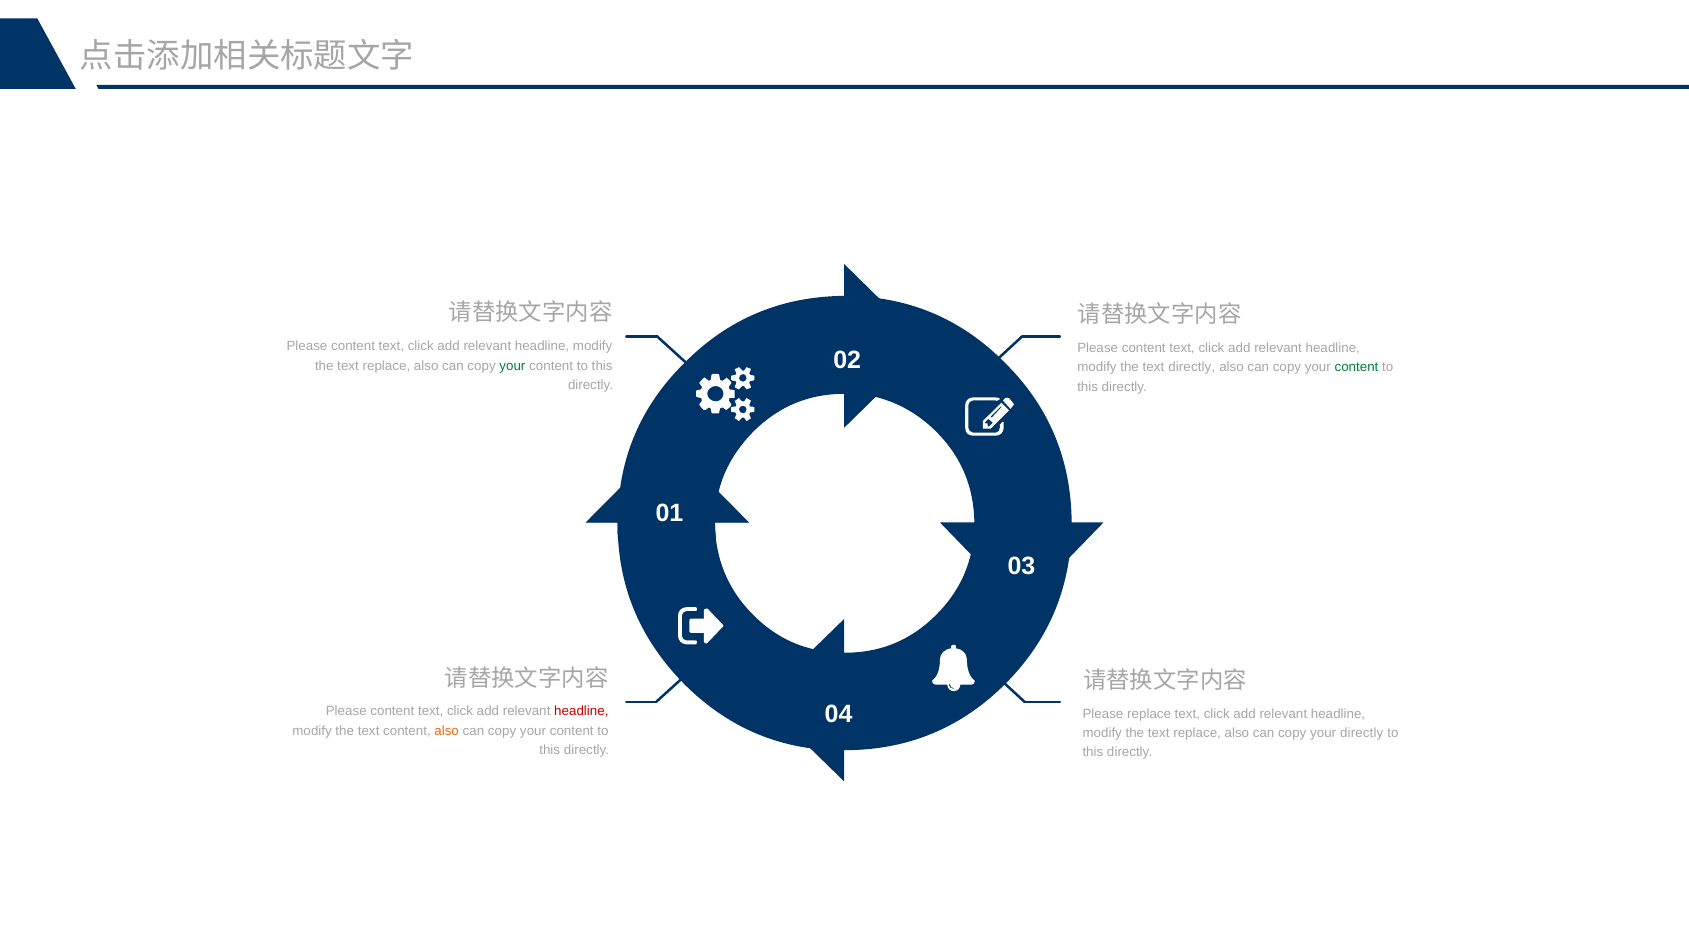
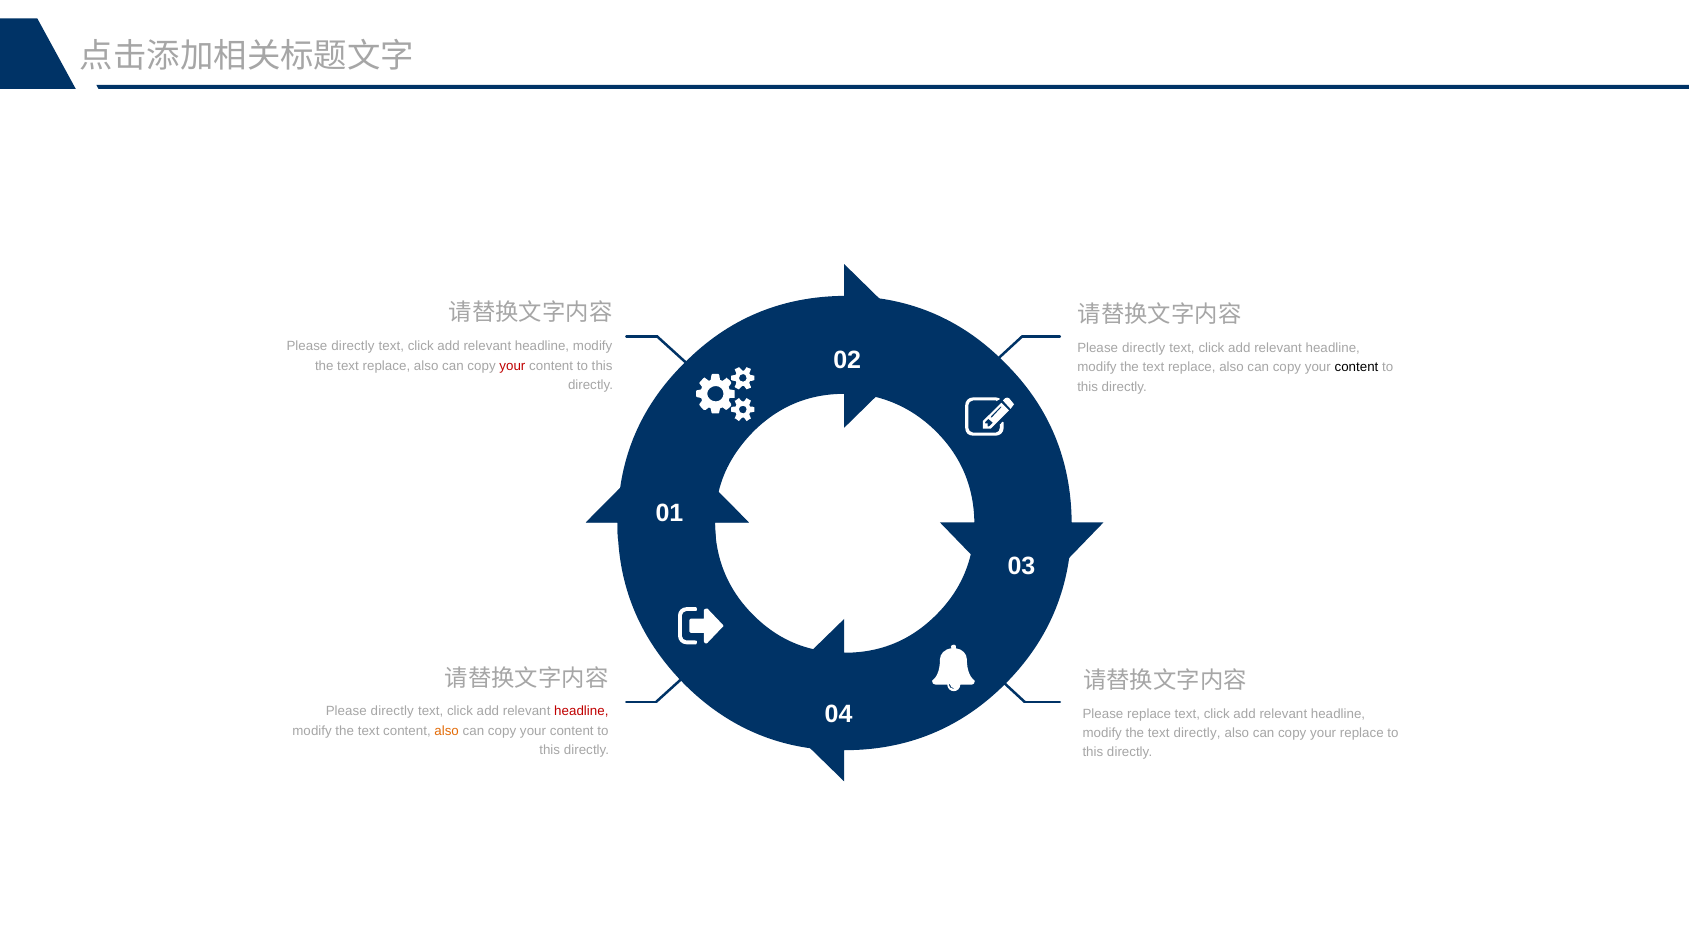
content at (353, 346): content -> directly
content at (1144, 348): content -> directly
your at (512, 366) colour: green -> red
directly at (1192, 368): directly -> replace
content at (1357, 368) colour: green -> black
content at (392, 712): content -> directly
replace at (1197, 733): replace -> directly
your directly: directly -> replace
